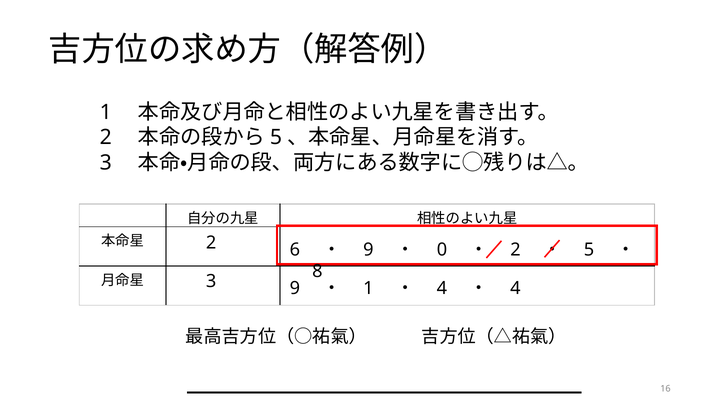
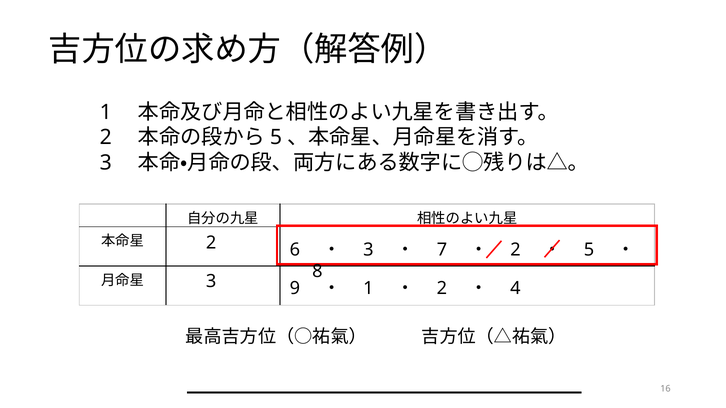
9 at (368, 250): 9 -> 3
0: 0 -> 7
4 at (442, 288): 4 -> 2
